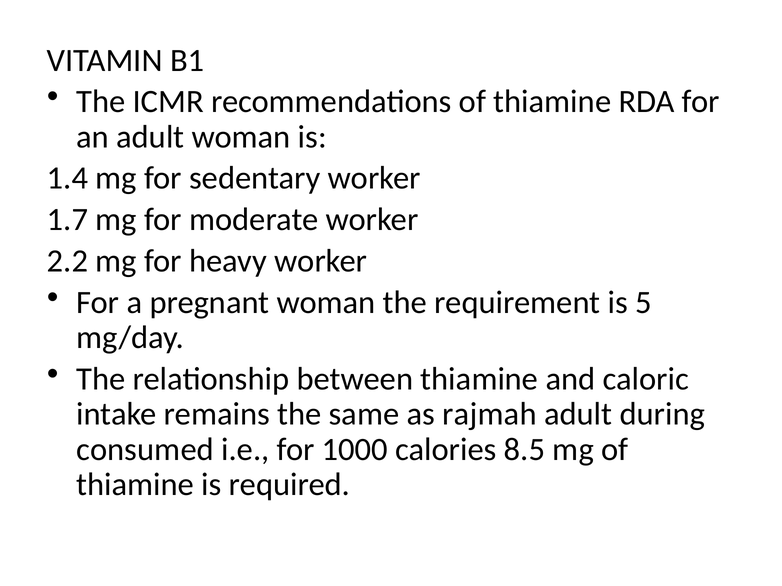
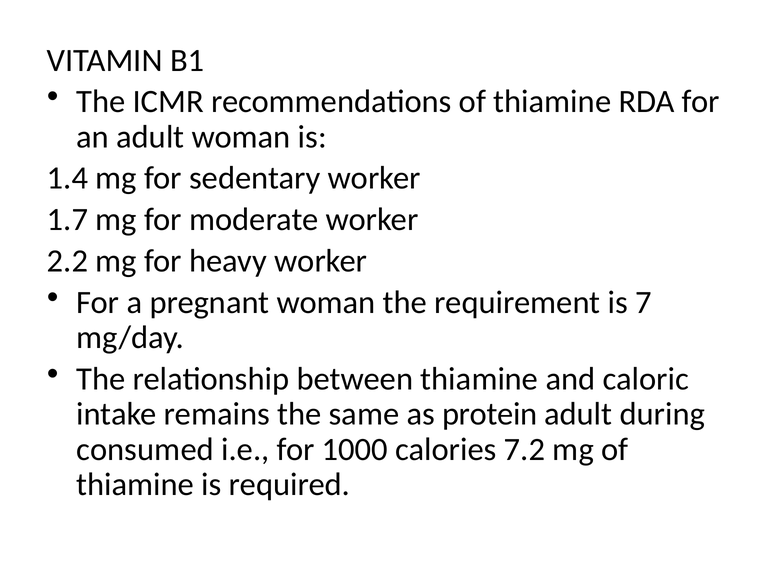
5: 5 -> 7
rajmah: rajmah -> protein
8.5: 8.5 -> 7.2
